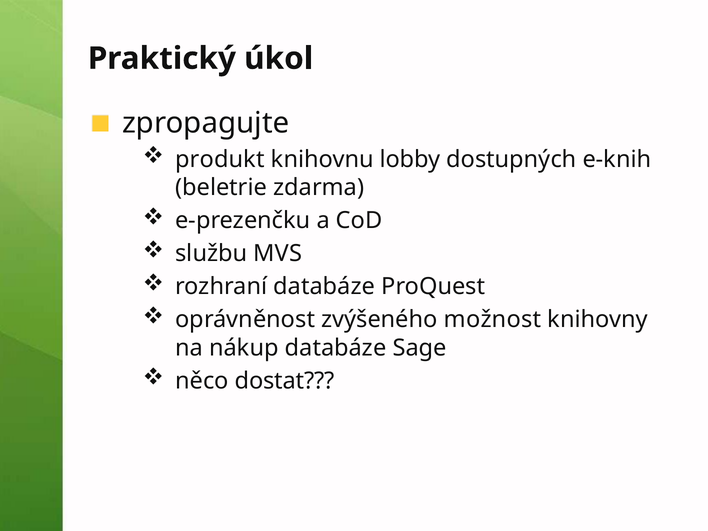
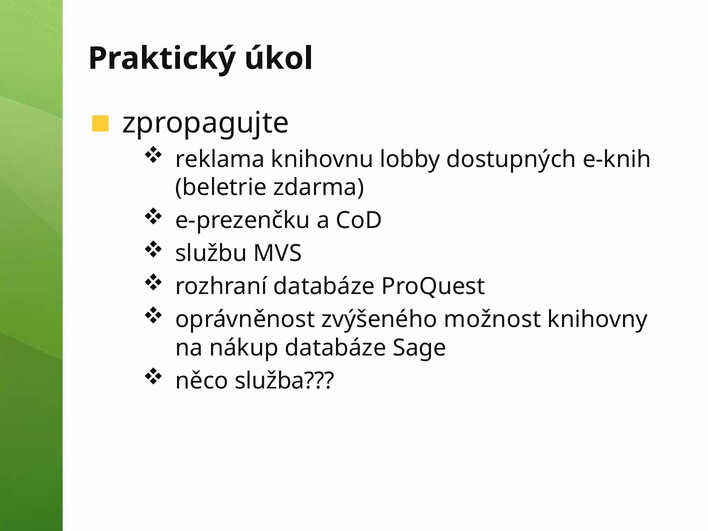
produkt: produkt -> reklama
dostat: dostat -> služba
